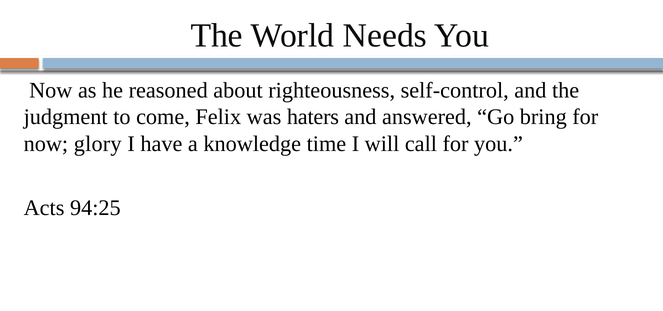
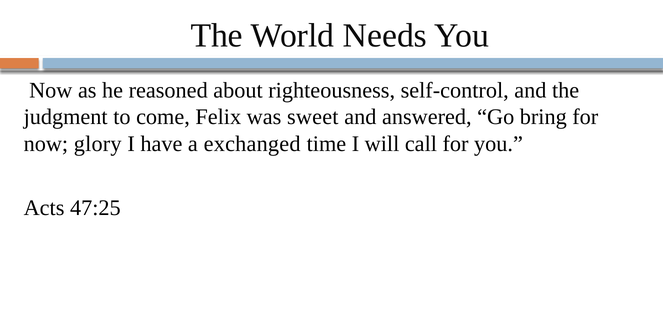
haters: haters -> sweet
knowledge: knowledge -> exchanged
94:25: 94:25 -> 47:25
